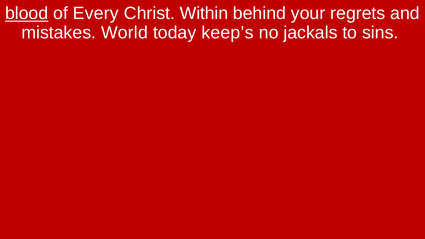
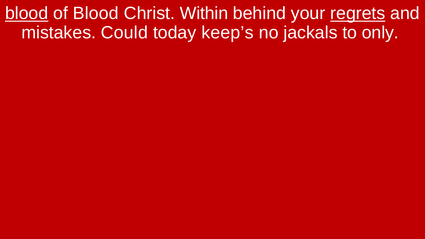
of Every: Every -> Blood
regrets underline: none -> present
World: World -> Could
sins: sins -> only
